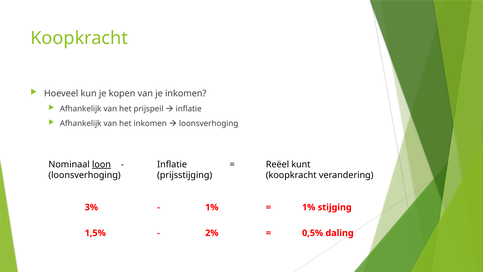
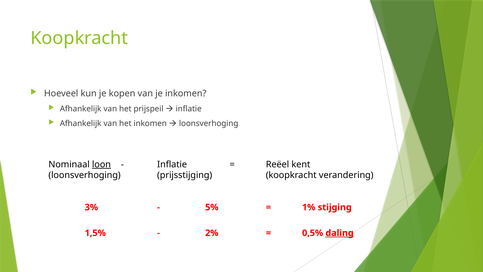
kunt: kunt -> kent
1% at (212, 207): 1% -> 5%
daling underline: none -> present
